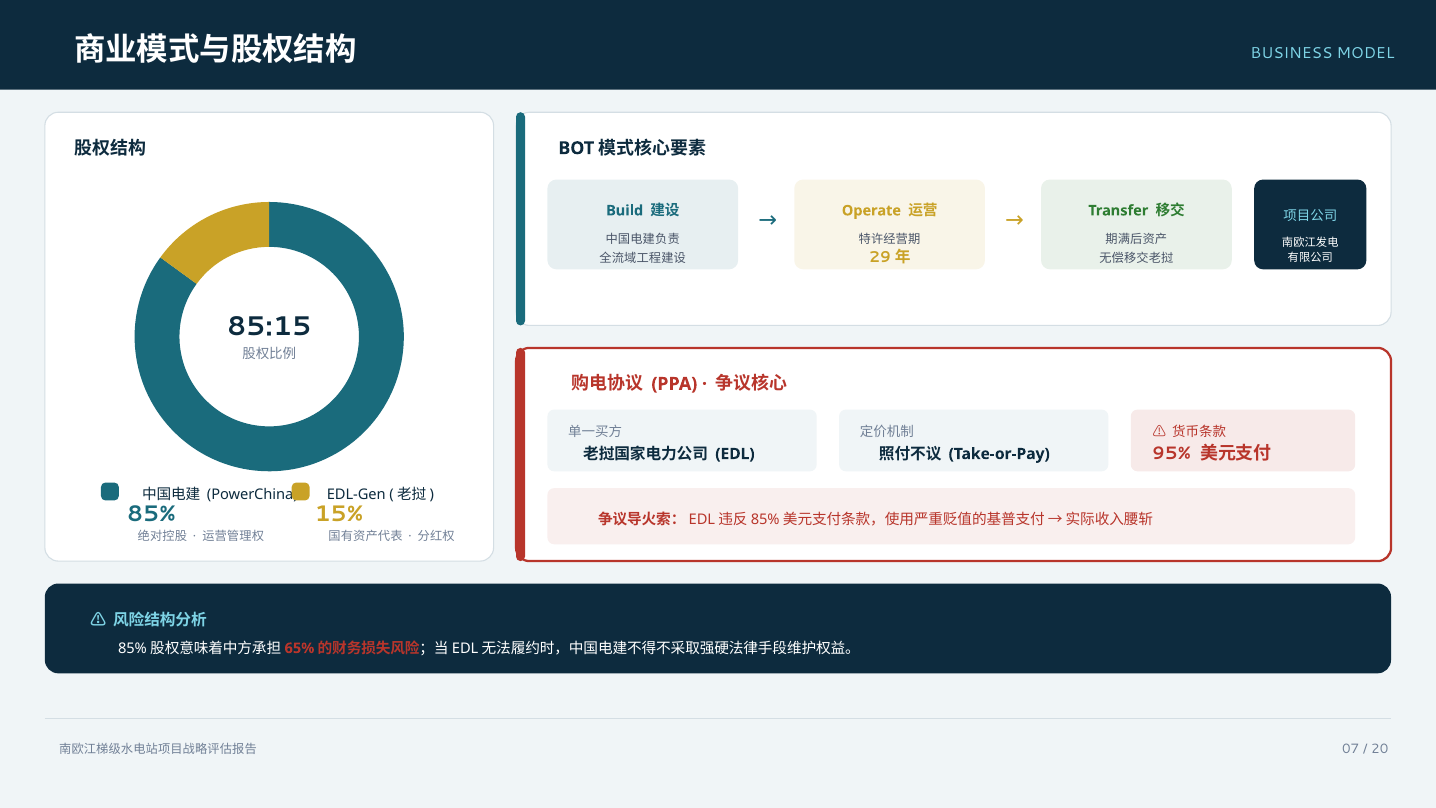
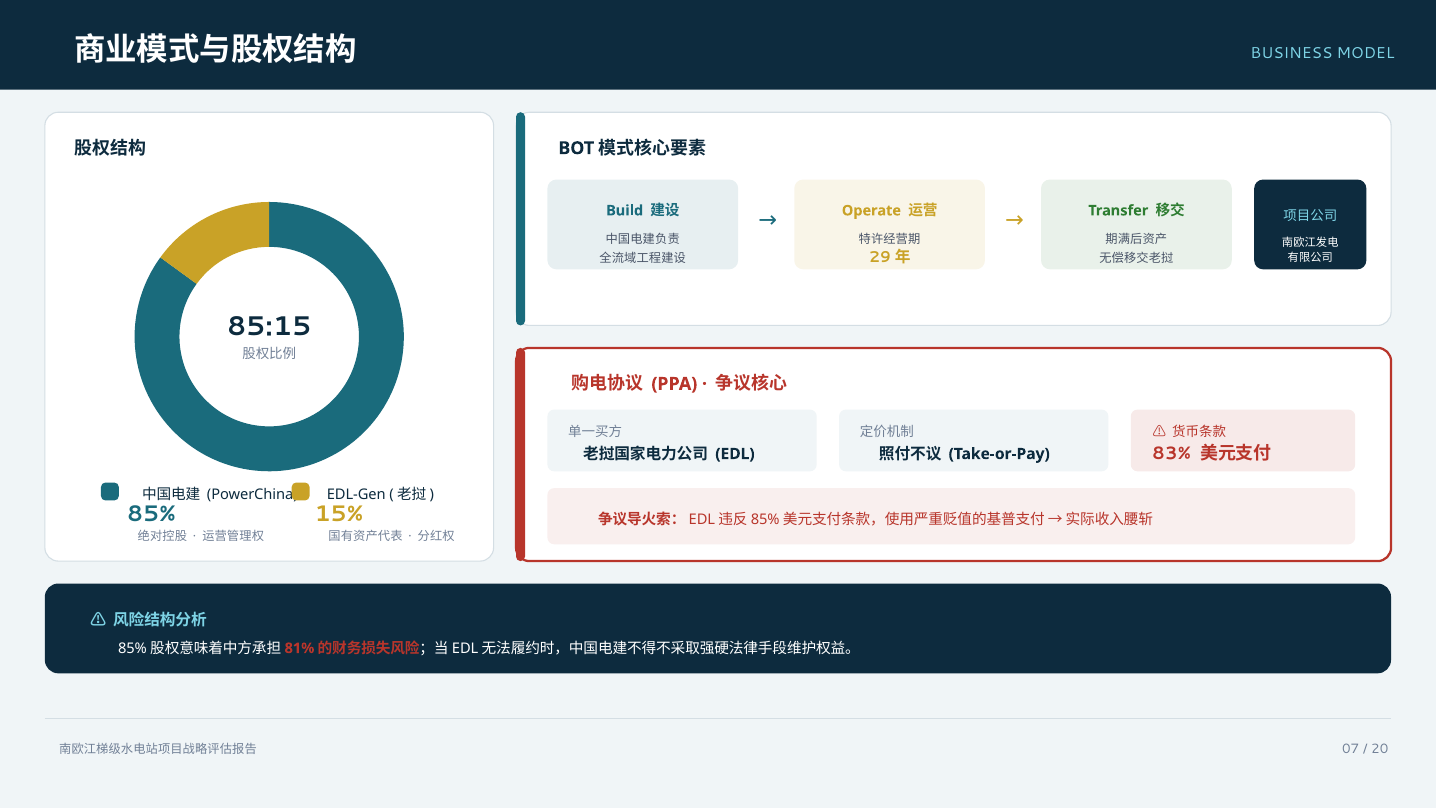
95%: 95% -> 83%
65%: 65% -> 81%
